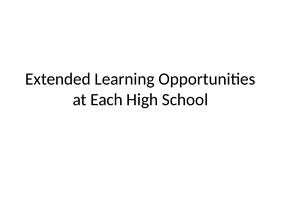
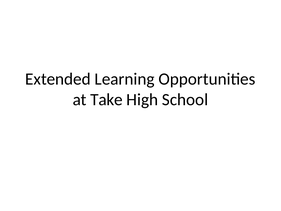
Each: Each -> Take
